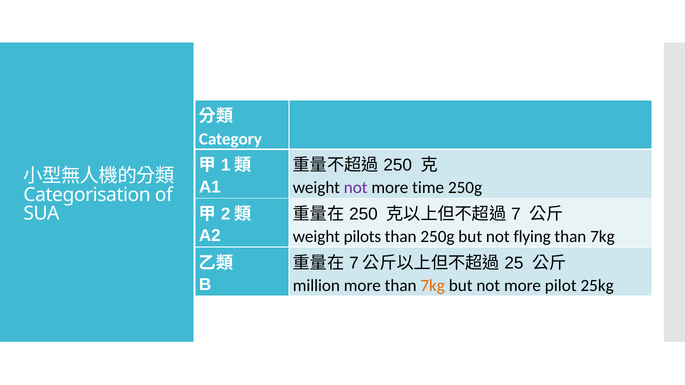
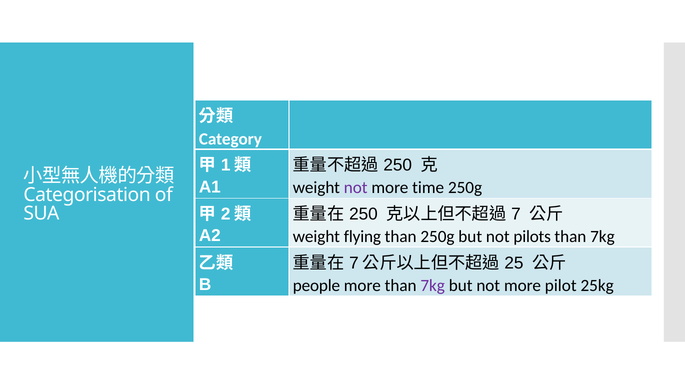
pilots: pilots -> flying
flying: flying -> pilots
million: million -> people
7kg at (433, 286) colour: orange -> purple
